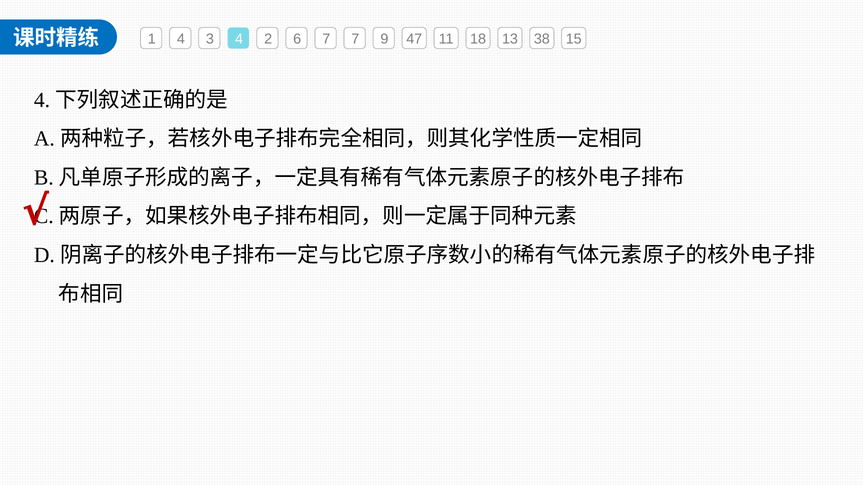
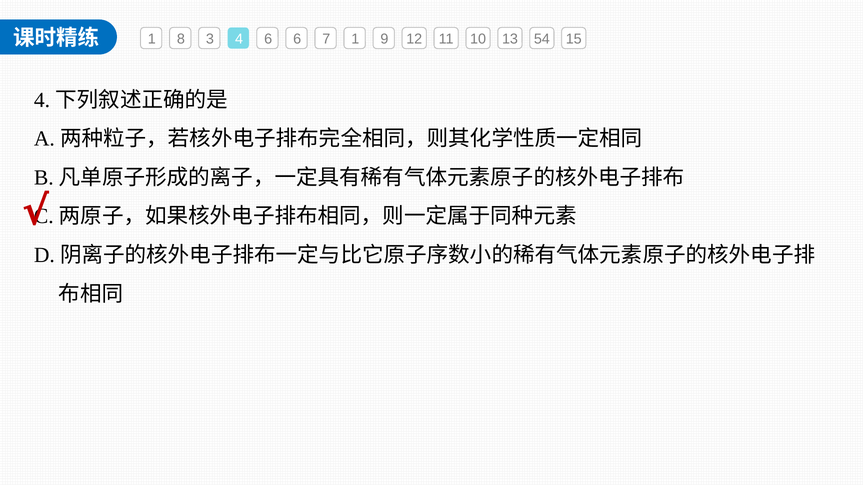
1 4: 4 -> 8
4 2: 2 -> 6
7 7: 7 -> 1
47: 47 -> 12
18: 18 -> 10
38: 38 -> 54
